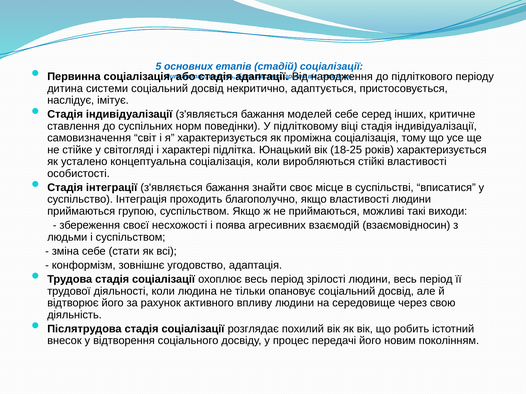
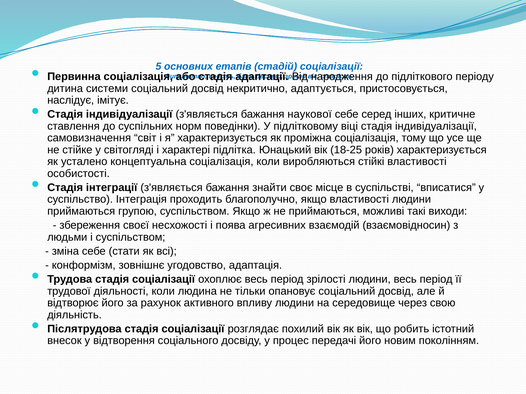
моделей: моделей -> наукової
